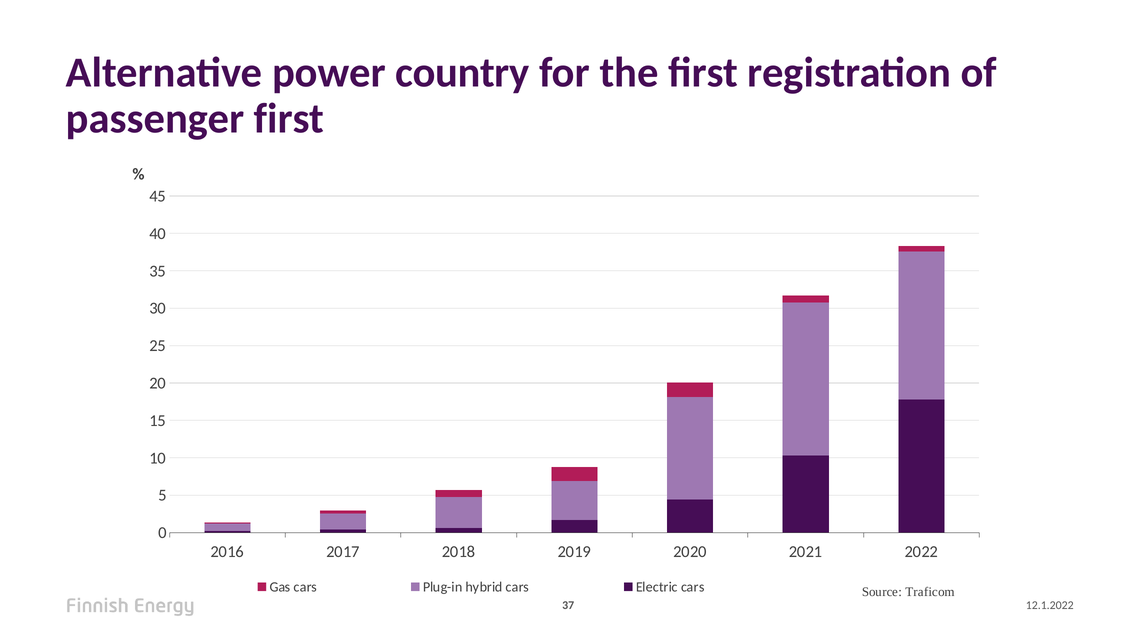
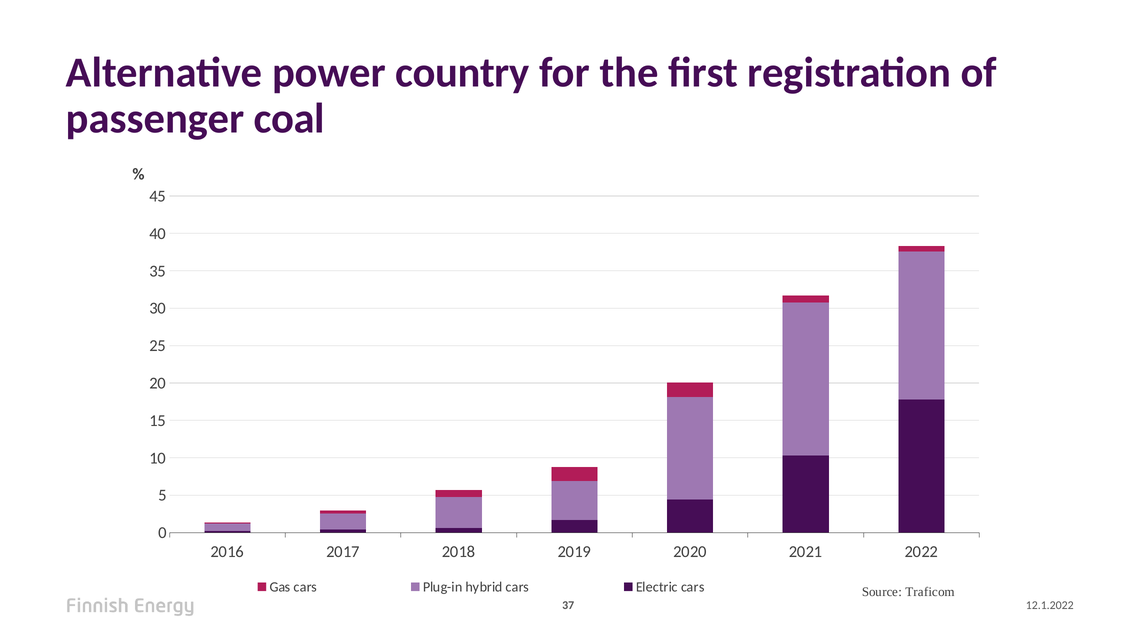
passenger first: first -> coal
